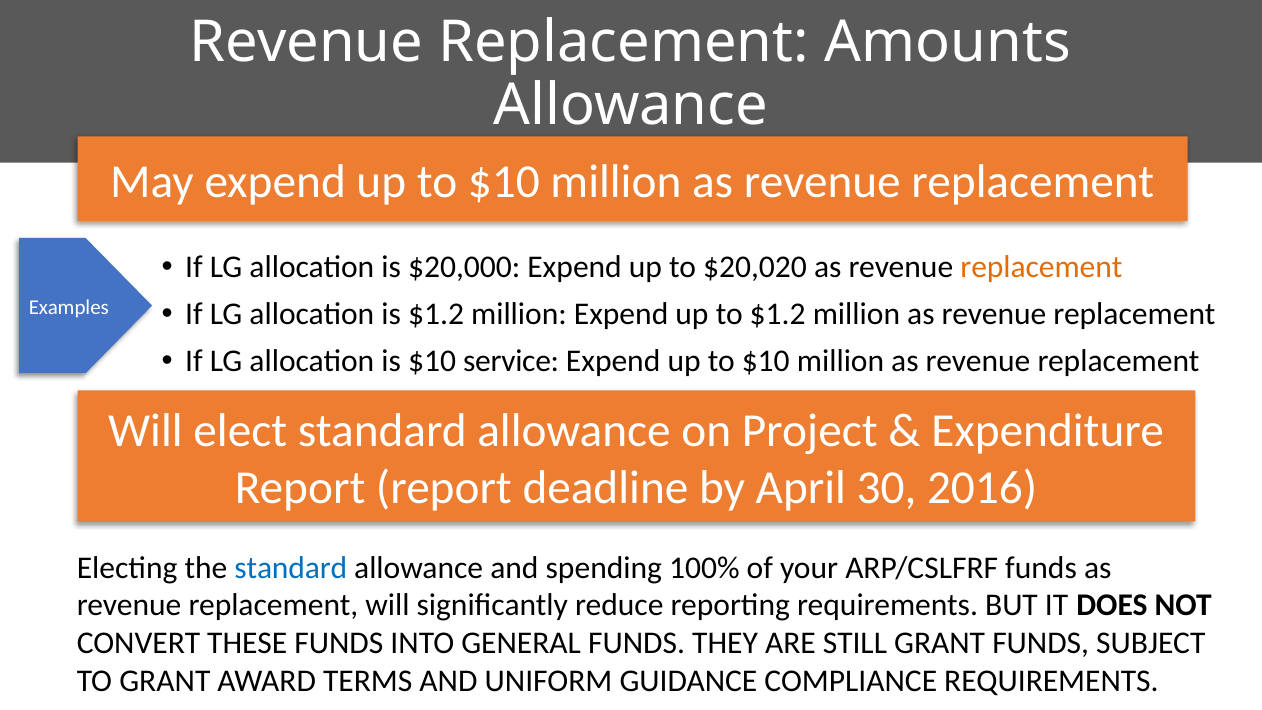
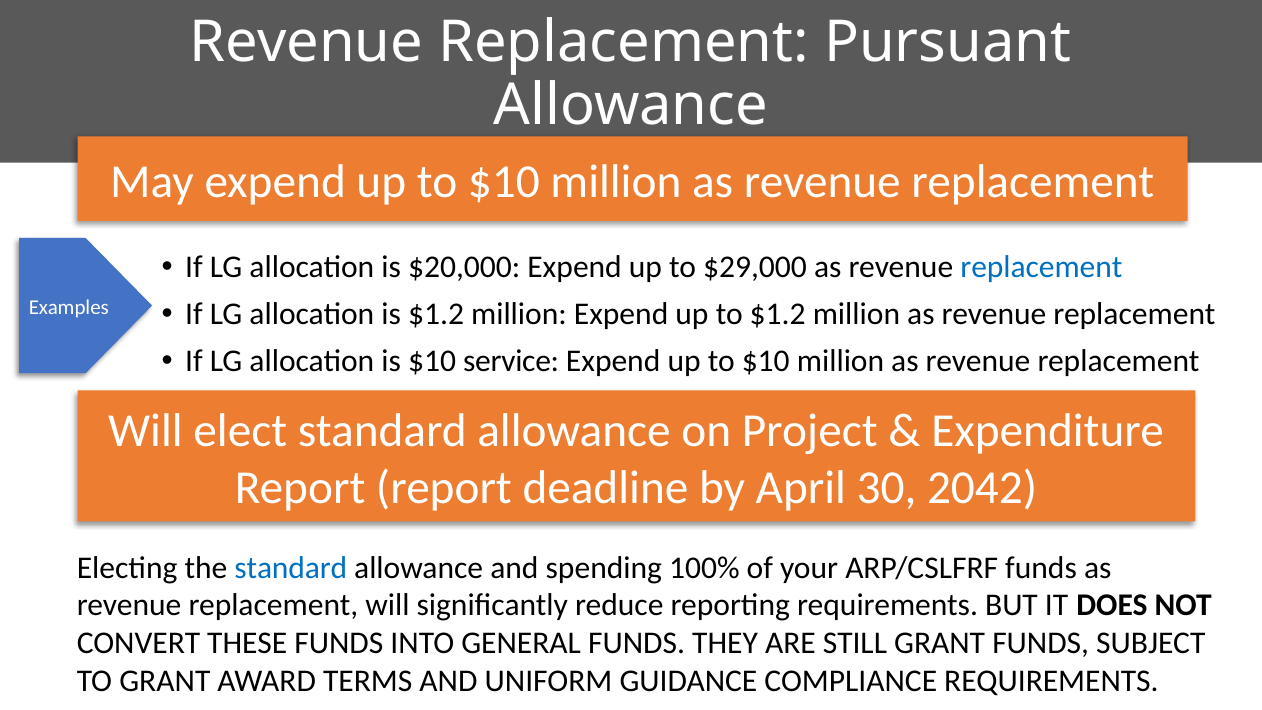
Amounts: Amounts -> Pursuant
$20,020: $20,020 -> $29,000
replacement at (1041, 267) colour: orange -> blue
2016: 2016 -> 2042
